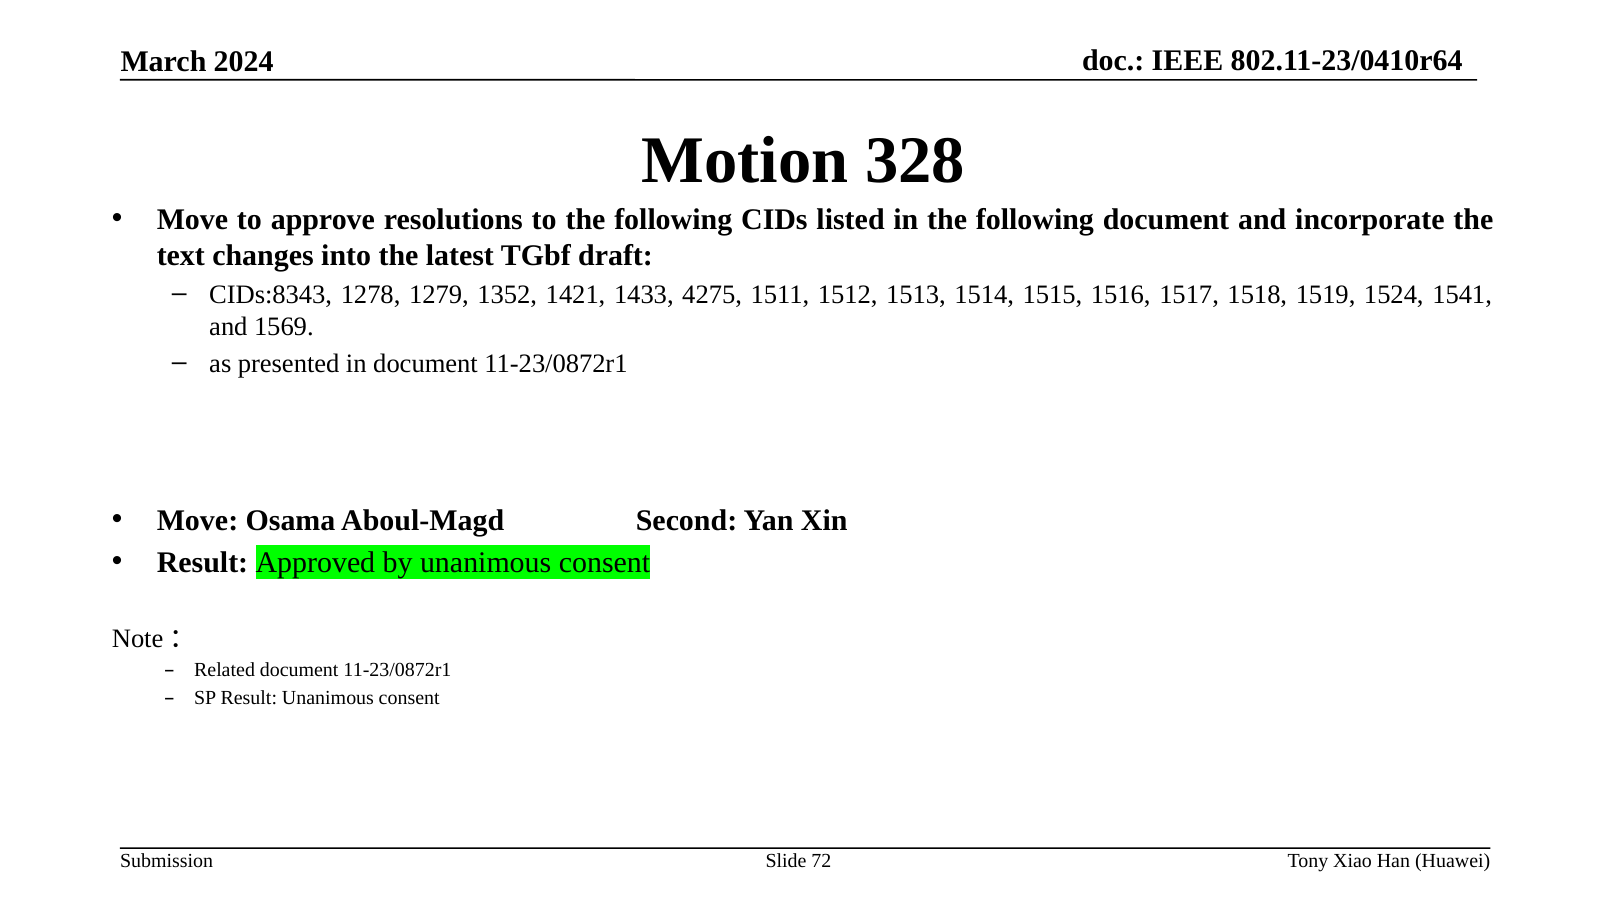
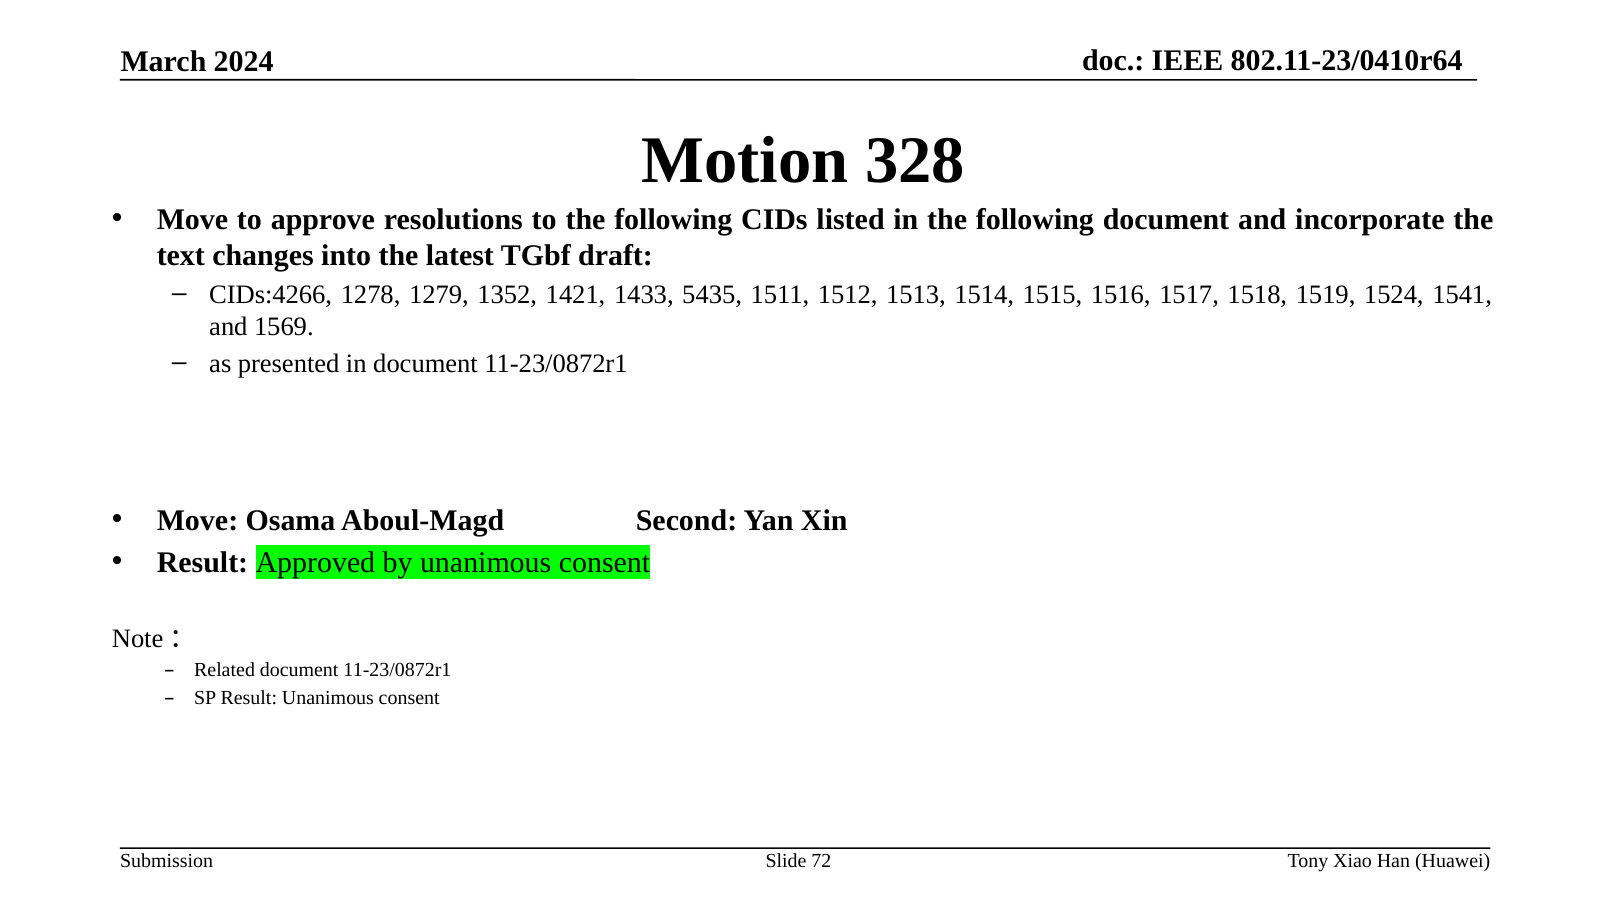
CIDs:8343: CIDs:8343 -> CIDs:4266
4275: 4275 -> 5435
